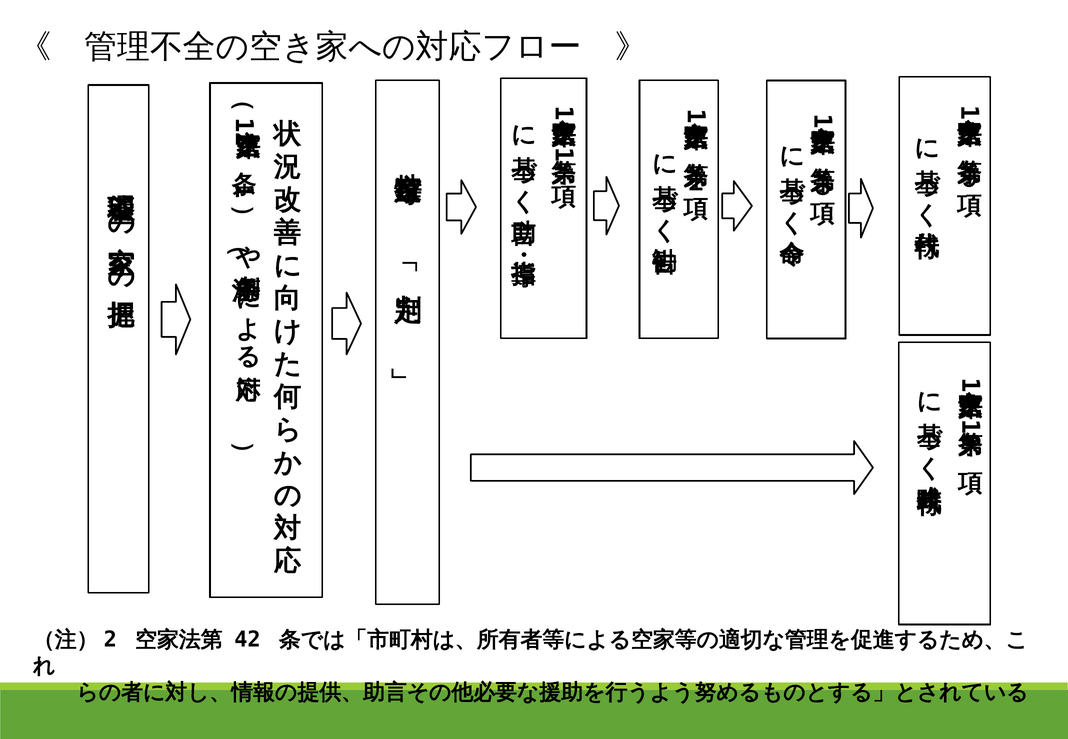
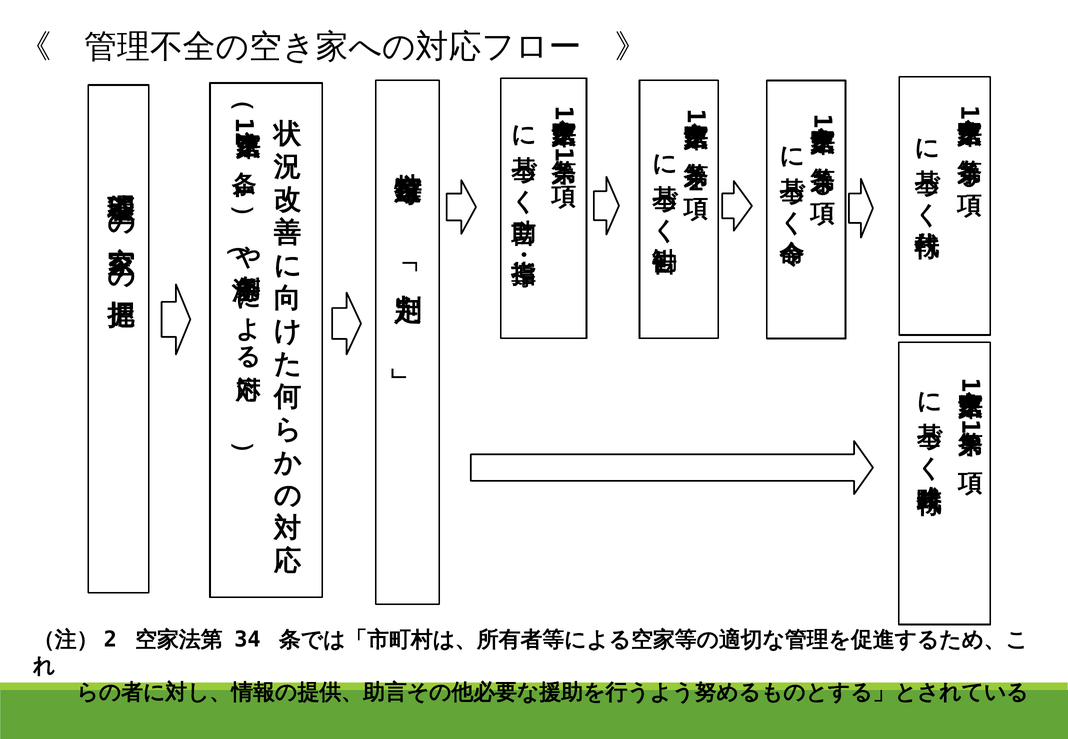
42: 42 -> 34
